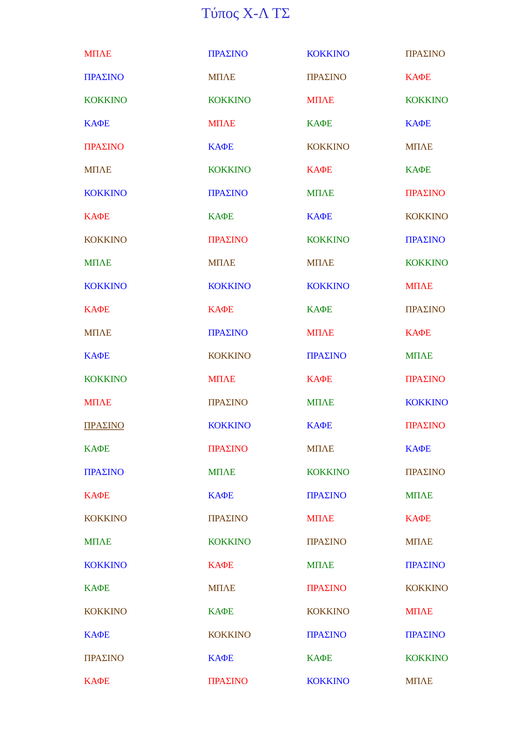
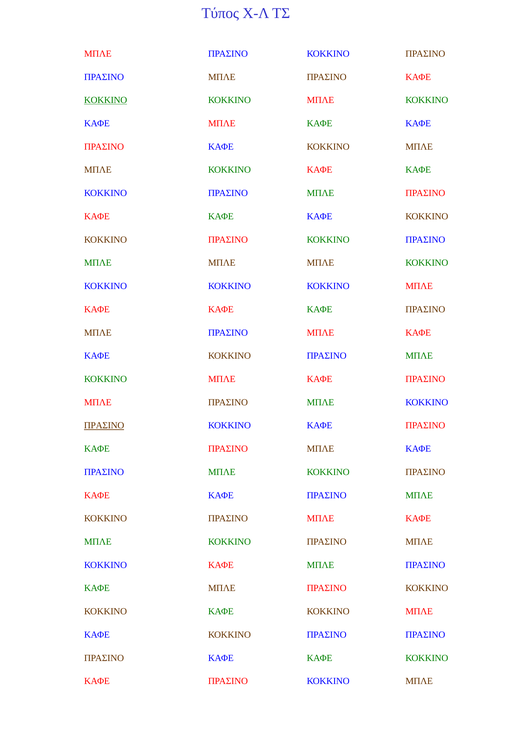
ΚΟΚΚΙΝΟ at (106, 100) underline: none -> present
